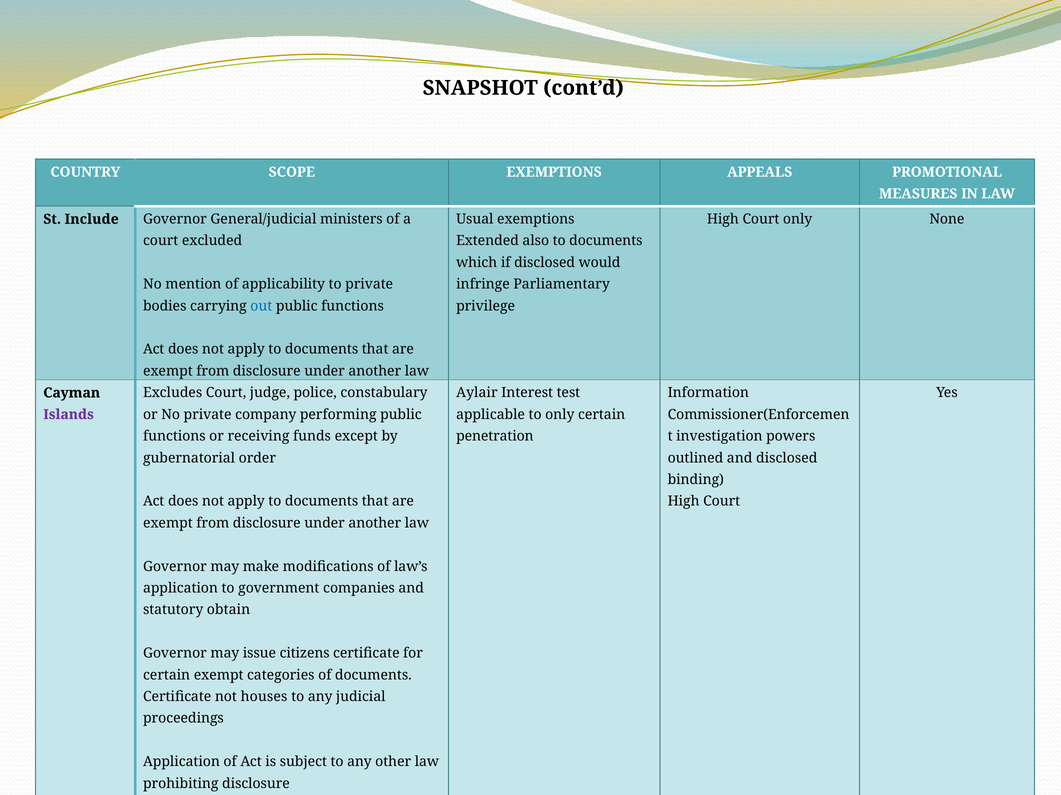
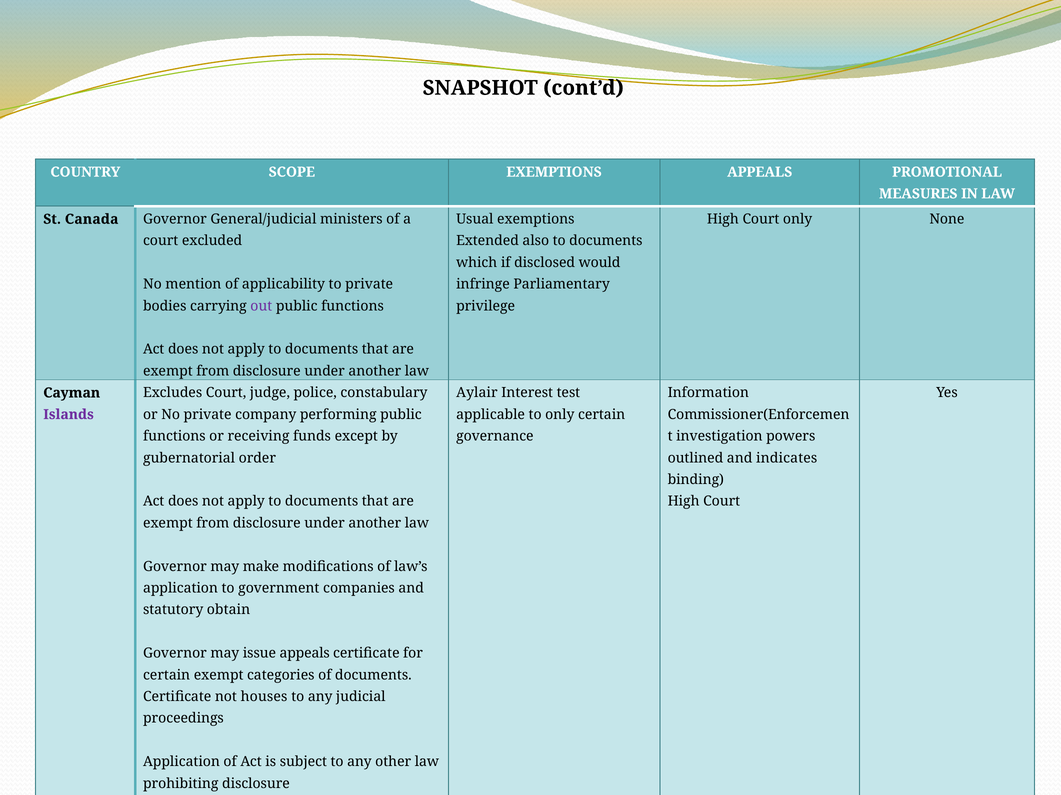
Include: Include -> Canada
out colour: blue -> purple
penetration: penetration -> governance
and disclosed: disclosed -> indicates
issue citizens: citizens -> appeals
